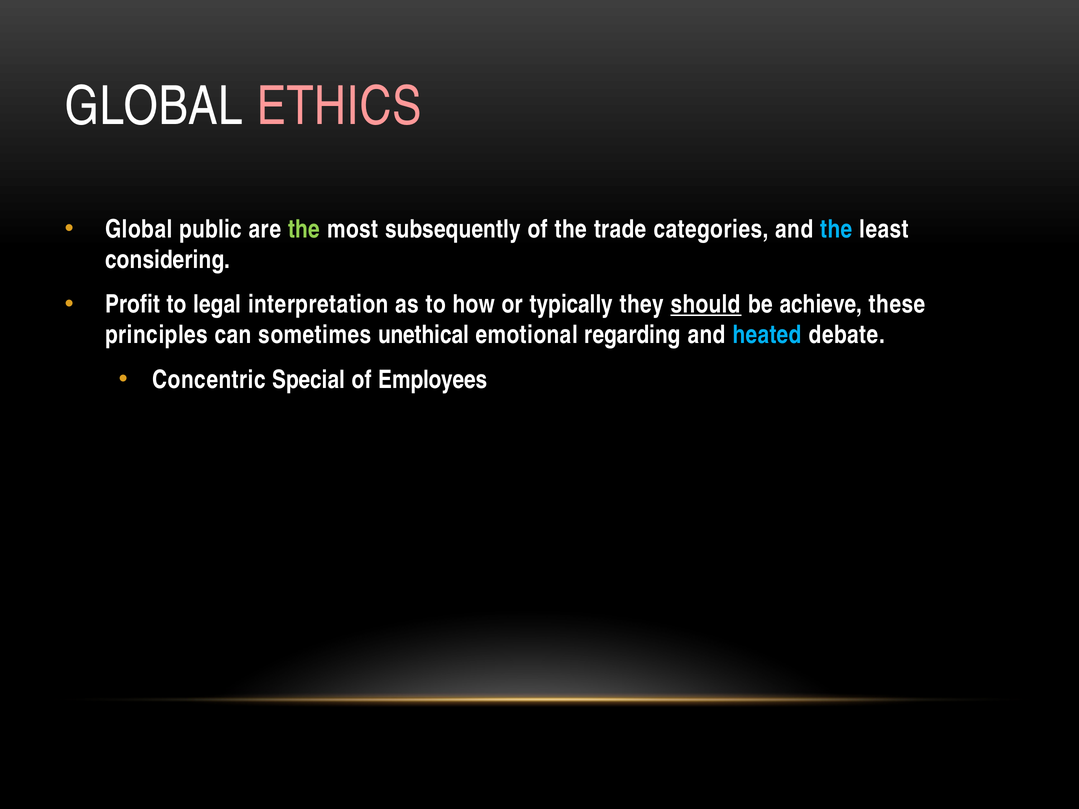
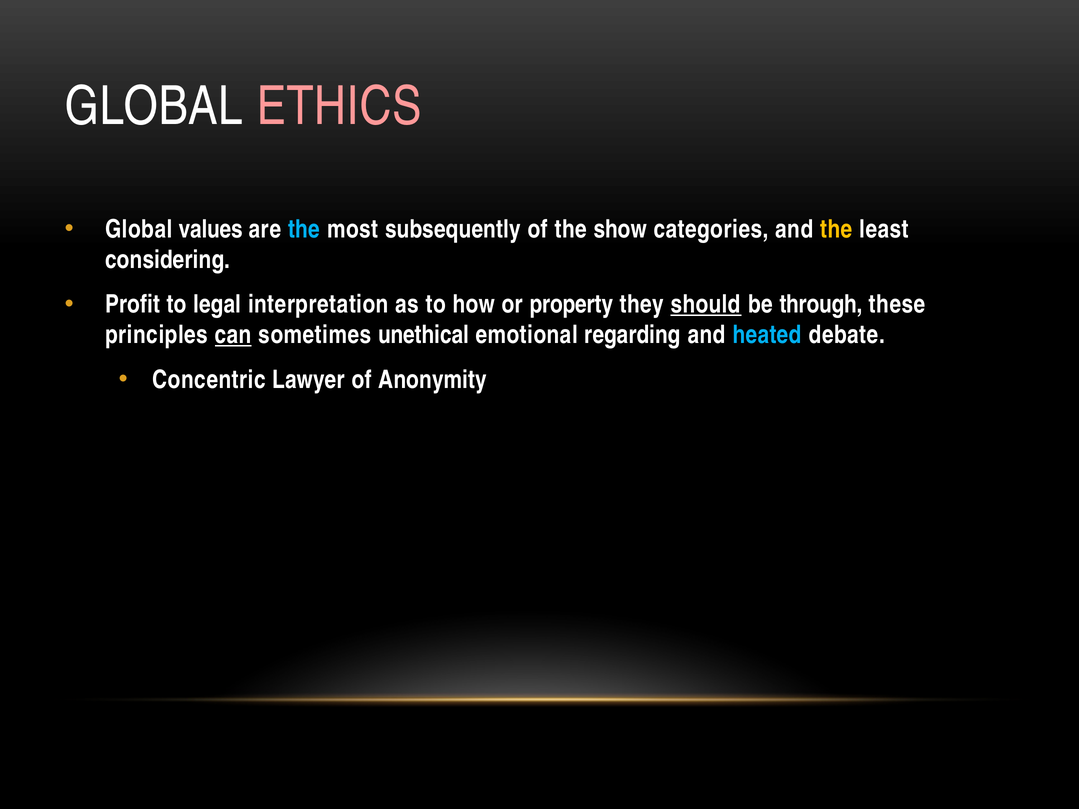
public: public -> values
the at (304, 229) colour: light green -> light blue
trade: trade -> show
the at (836, 229) colour: light blue -> yellow
typically: typically -> property
achieve: achieve -> through
can underline: none -> present
Special: Special -> Lawyer
Employees: Employees -> Anonymity
